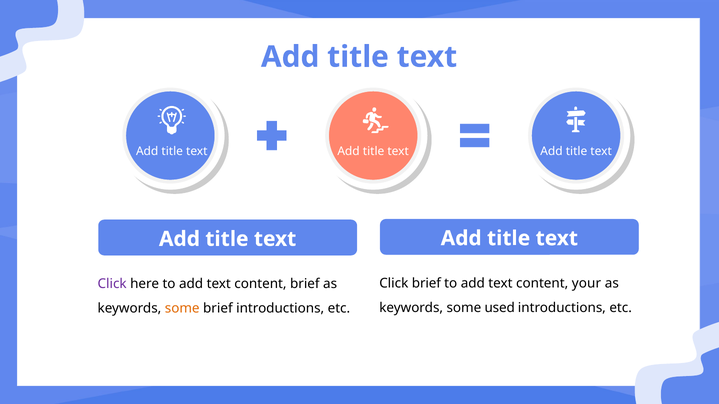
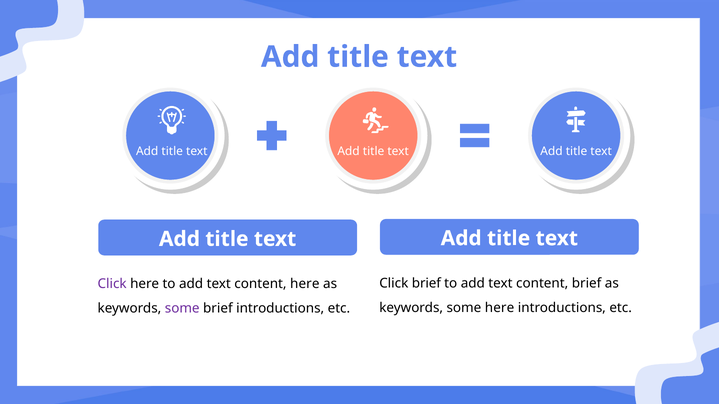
content your: your -> brief
content brief: brief -> here
some used: used -> here
some at (182, 309) colour: orange -> purple
